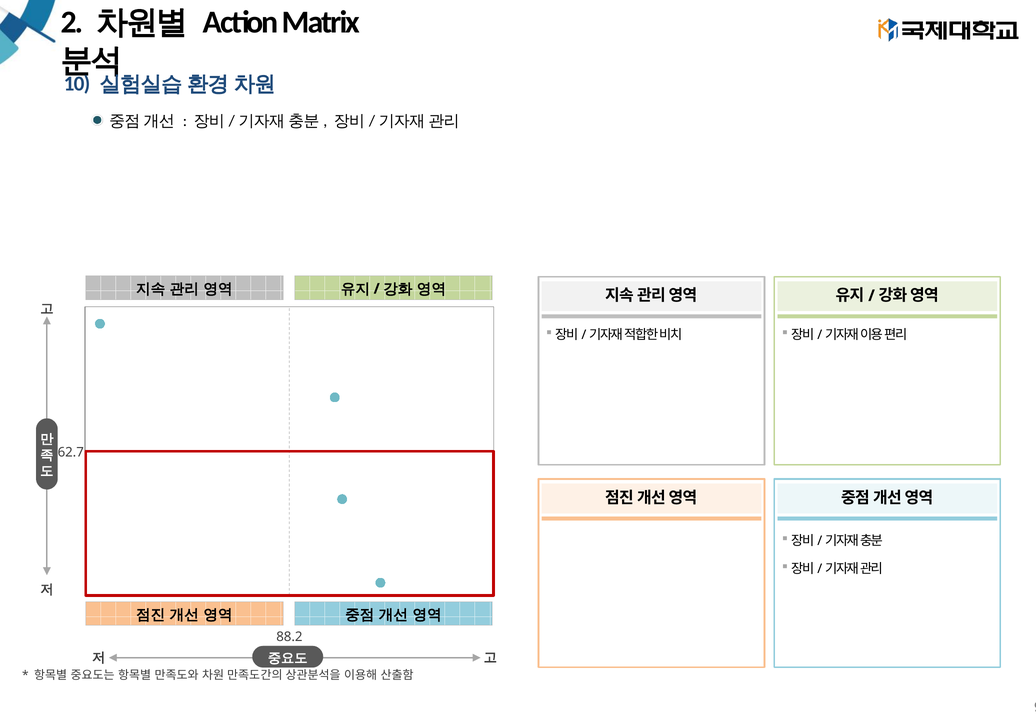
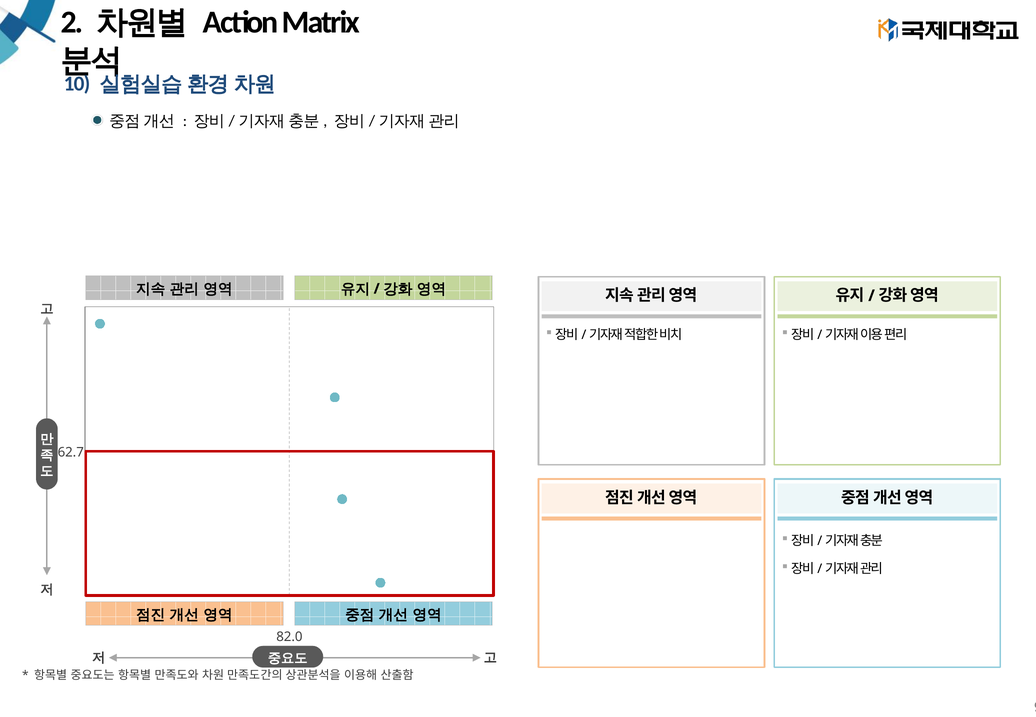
88.2: 88.2 -> 82.0
